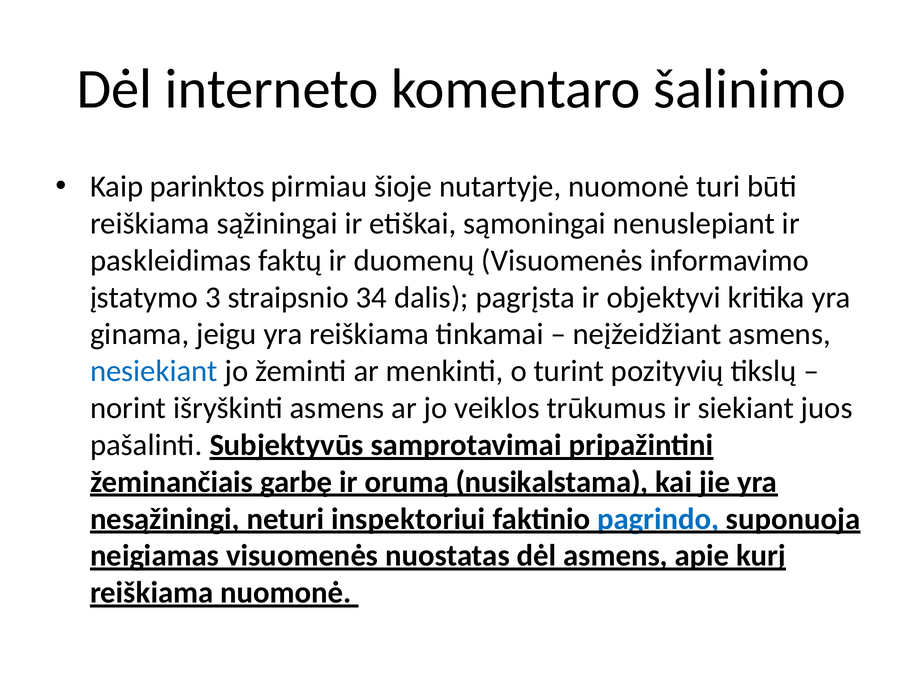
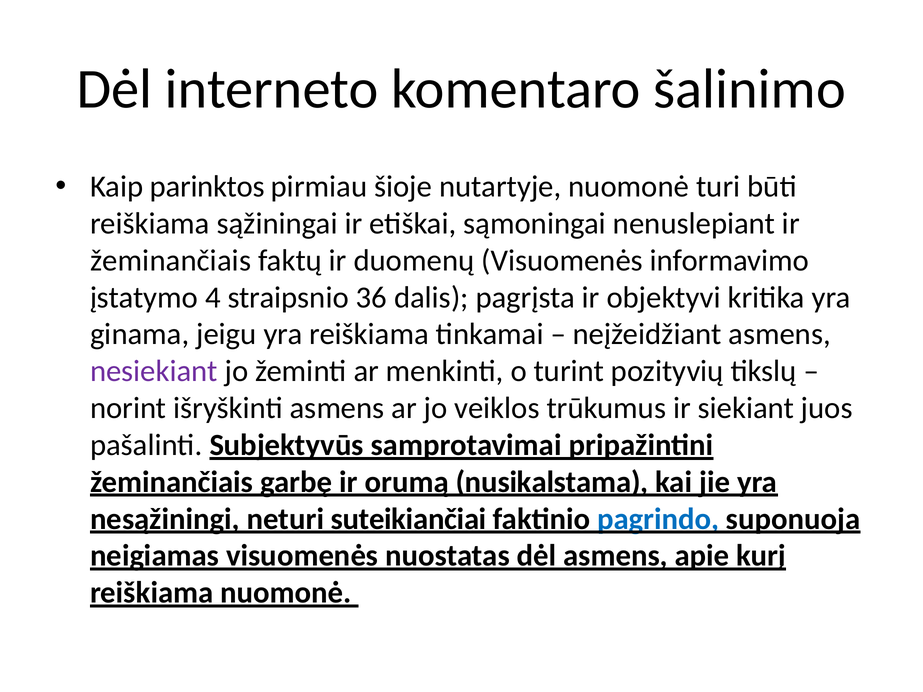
paskleidimas at (171, 261): paskleidimas -> žeminančiais
3: 3 -> 4
34: 34 -> 36
nesiekiant colour: blue -> purple
inspektoriui: inspektoriui -> suteikiančiai
